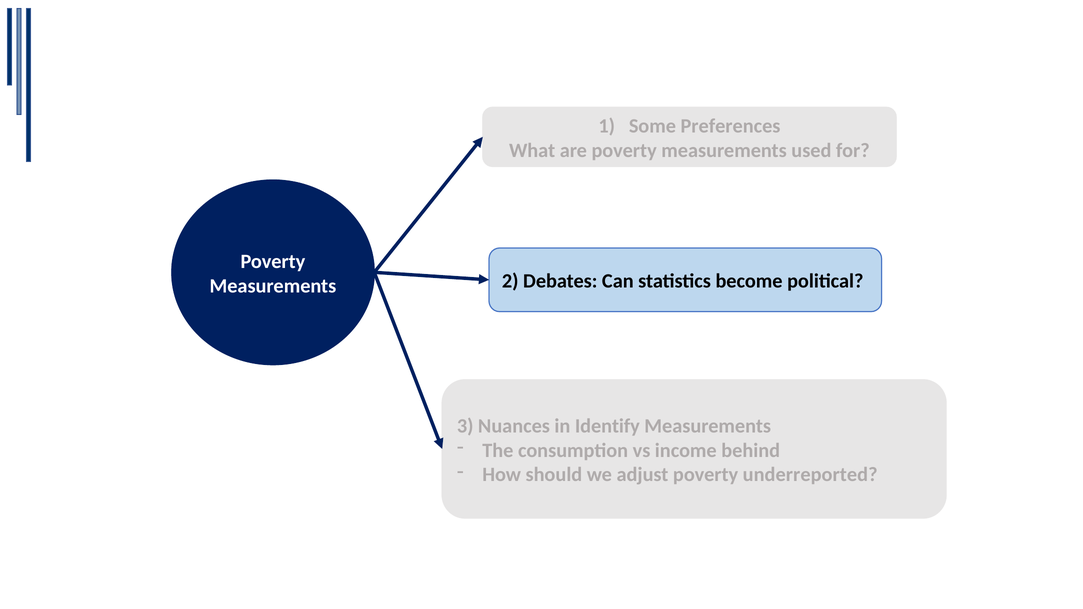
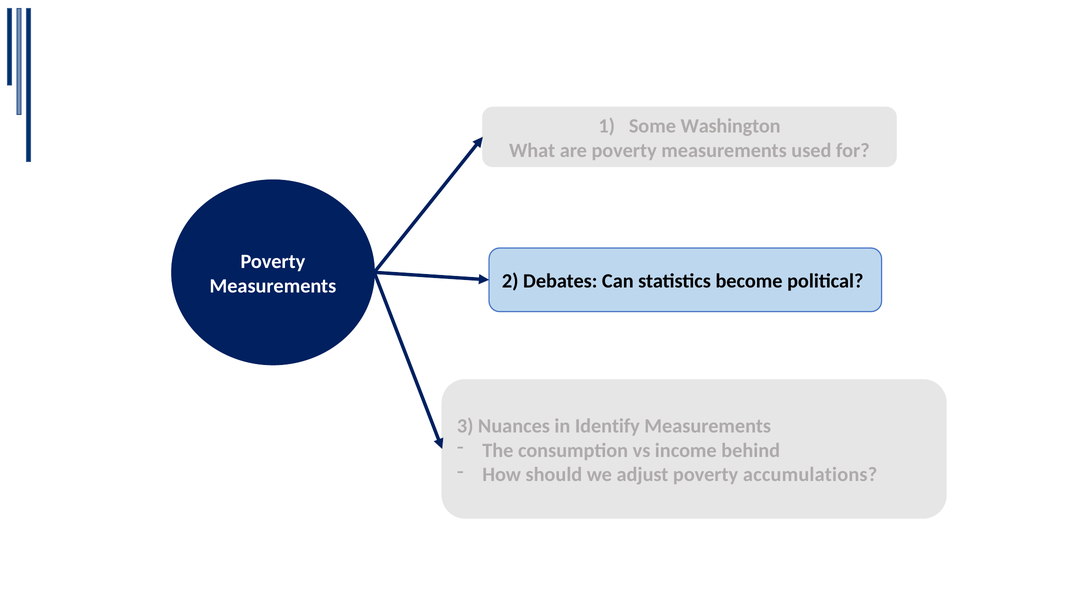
Preferences: Preferences -> Washington
underreported: underreported -> accumulations
